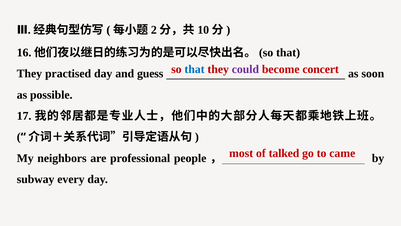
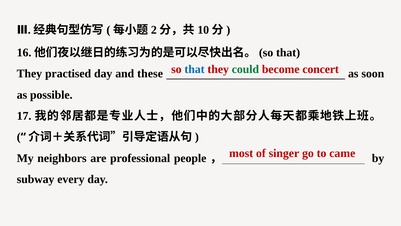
could colour: purple -> green
guess: guess -> these
talked: talked -> singer
